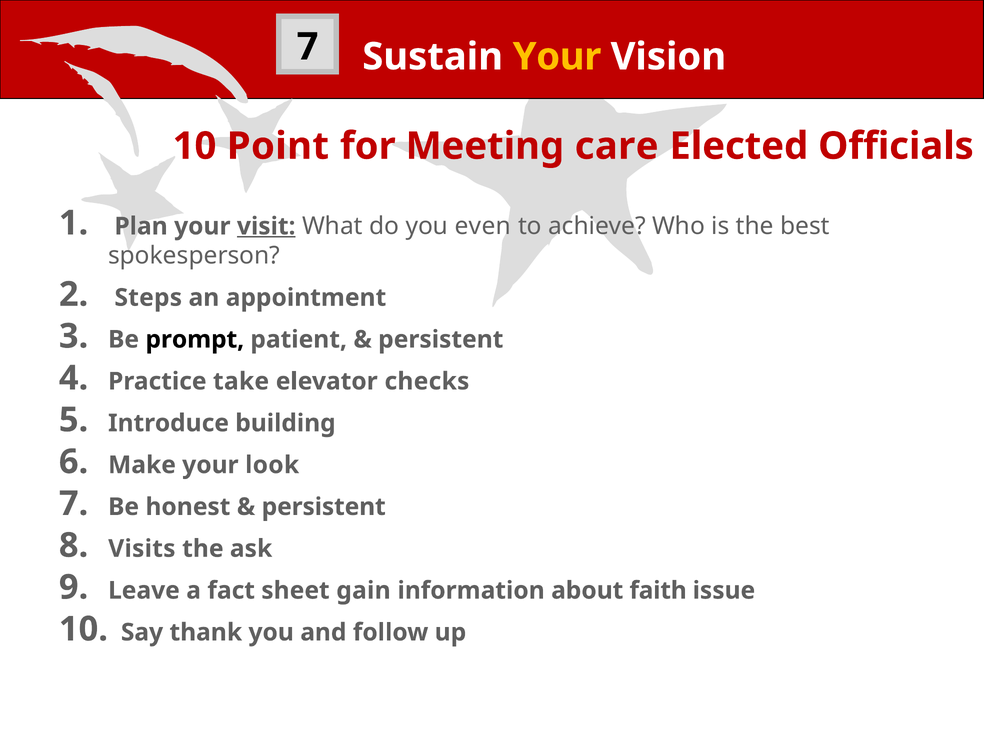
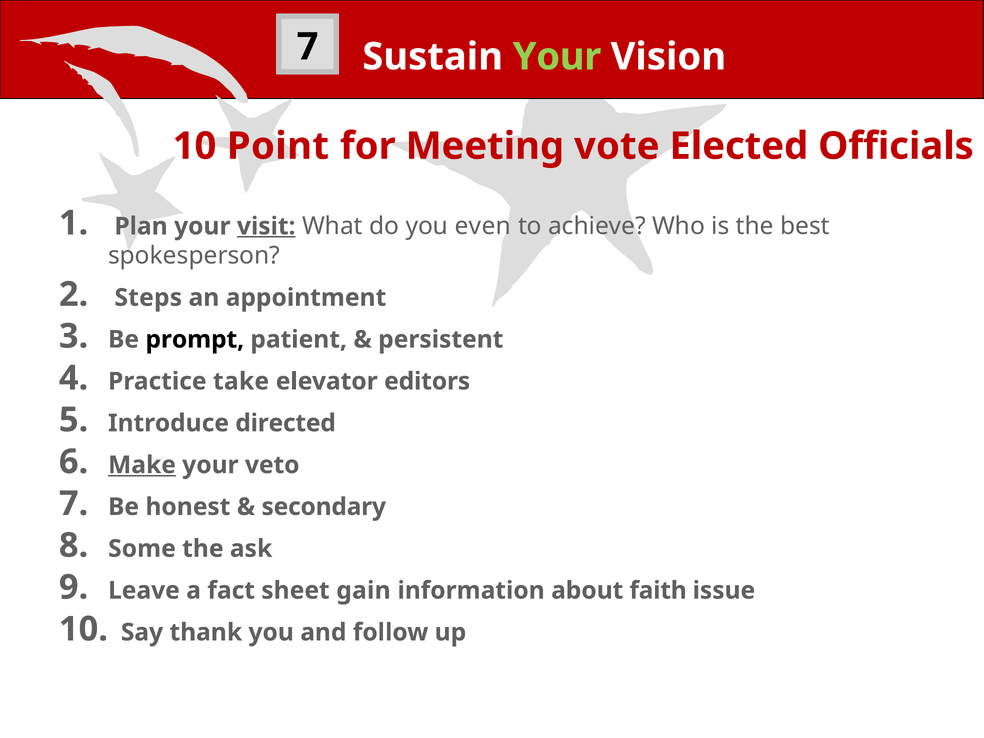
Your at (557, 57) colour: yellow -> light green
care: care -> vote
checks: checks -> editors
building: building -> directed
Make underline: none -> present
look: look -> veto
persistent at (324, 507): persistent -> secondary
Visits: Visits -> Some
